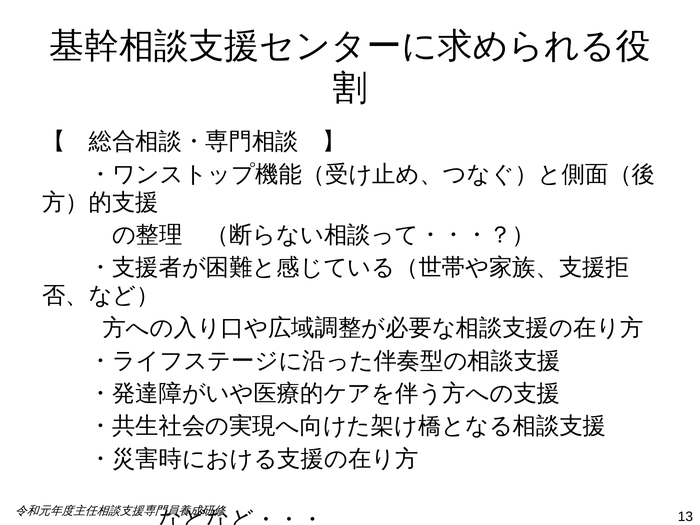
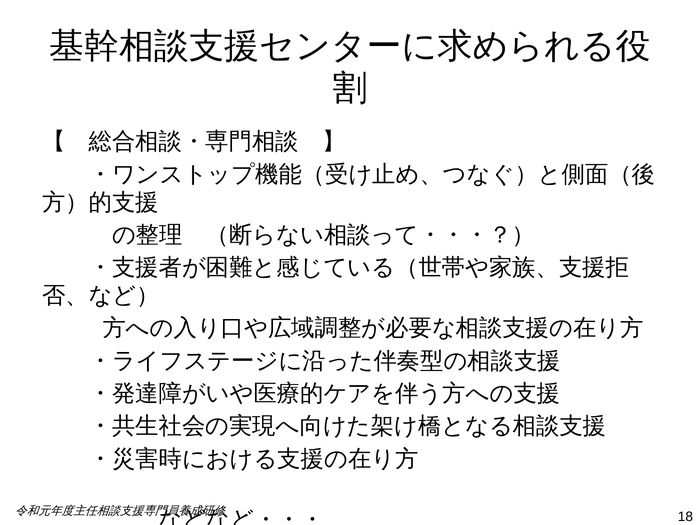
13: 13 -> 18
